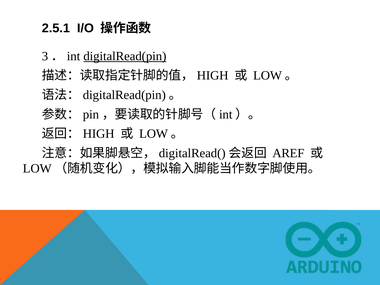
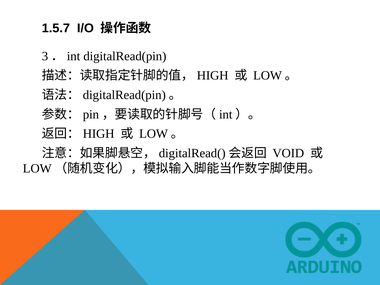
2.5.1: 2.5.1 -> 1.5.7
digitalRead(pin underline: present -> none
AREF: AREF -> VOID
